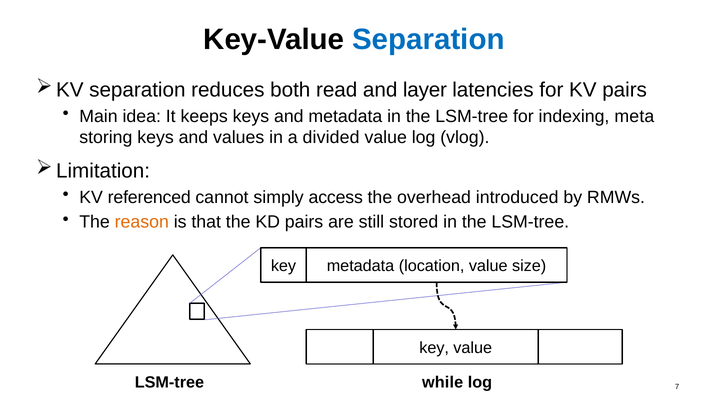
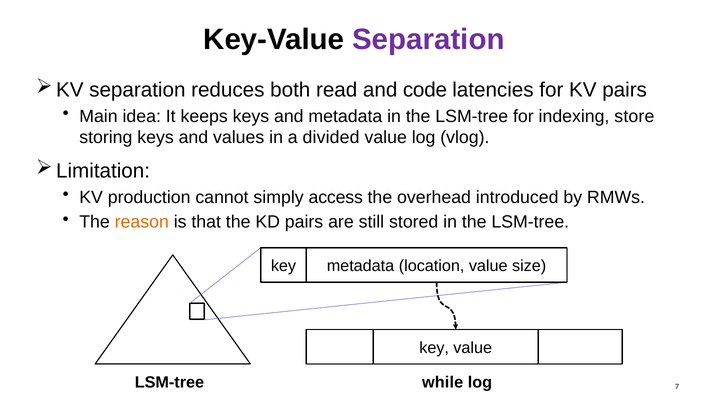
Separation at (428, 40) colour: blue -> purple
layer: layer -> code
meta: meta -> store
referenced: referenced -> production
